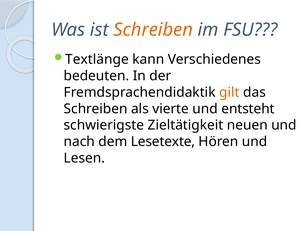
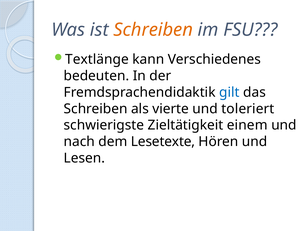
gilt colour: orange -> blue
entsteht: entsteht -> toleriert
neuen: neuen -> einem
